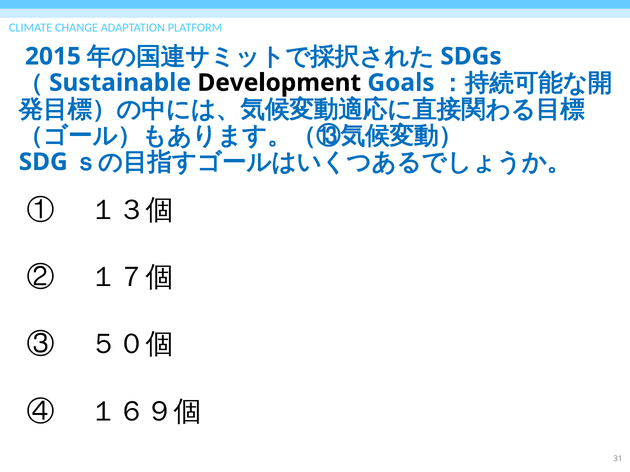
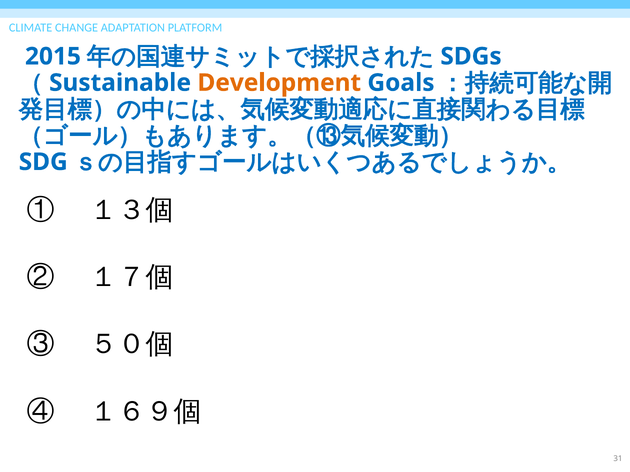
Development colour: black -> orange
